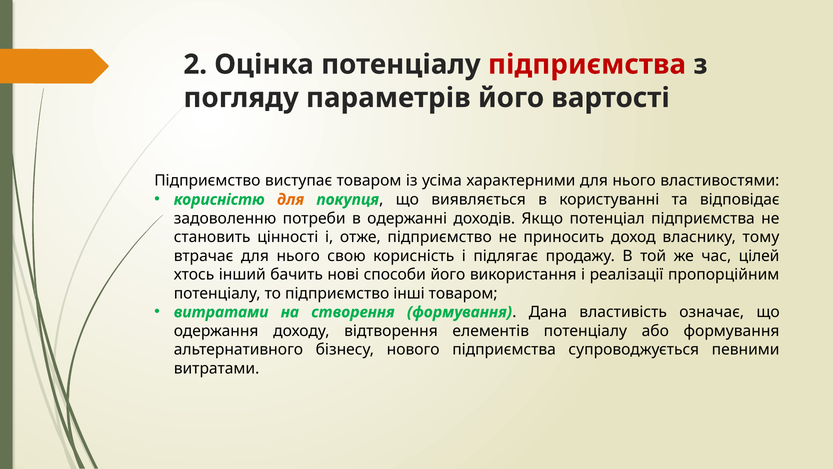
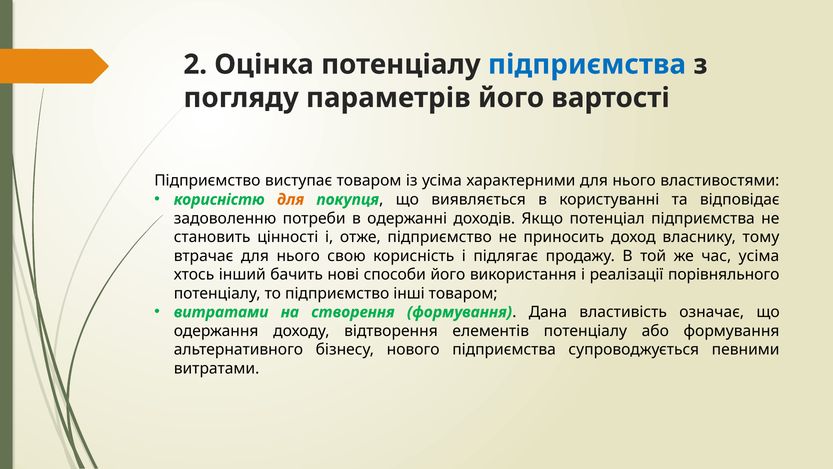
підприємства at (587, 64) colour: red -> blue
час цілей: цілей -> усіма
пропорційним: пропорційним -> порівняльного
